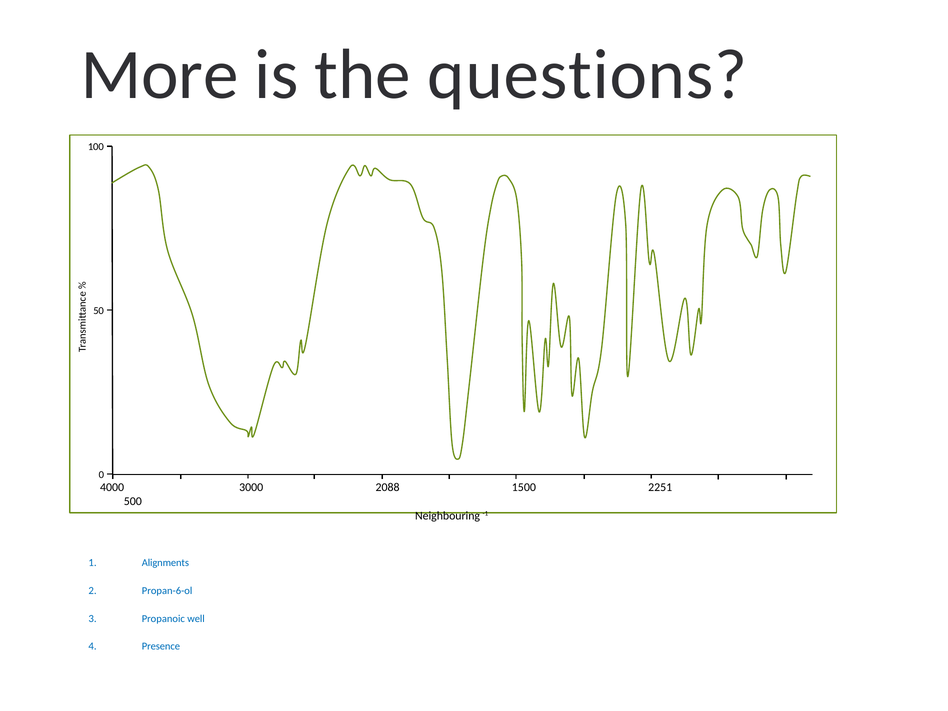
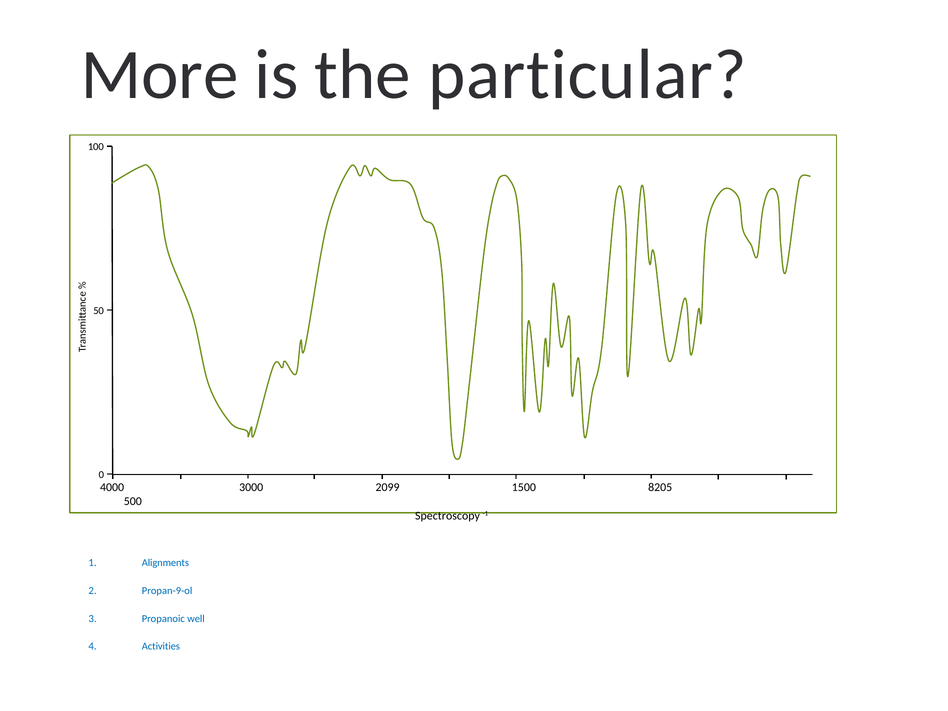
questions: questions -> particular
2088: 2088 -> 2099
2251: 2251 -> 8205
Neighbouring: Neighbouring -> Spectroscopy
Propan-6-ol: Propan-6-ol -> Propan-9-ol
Presence: Presence -> Activities
